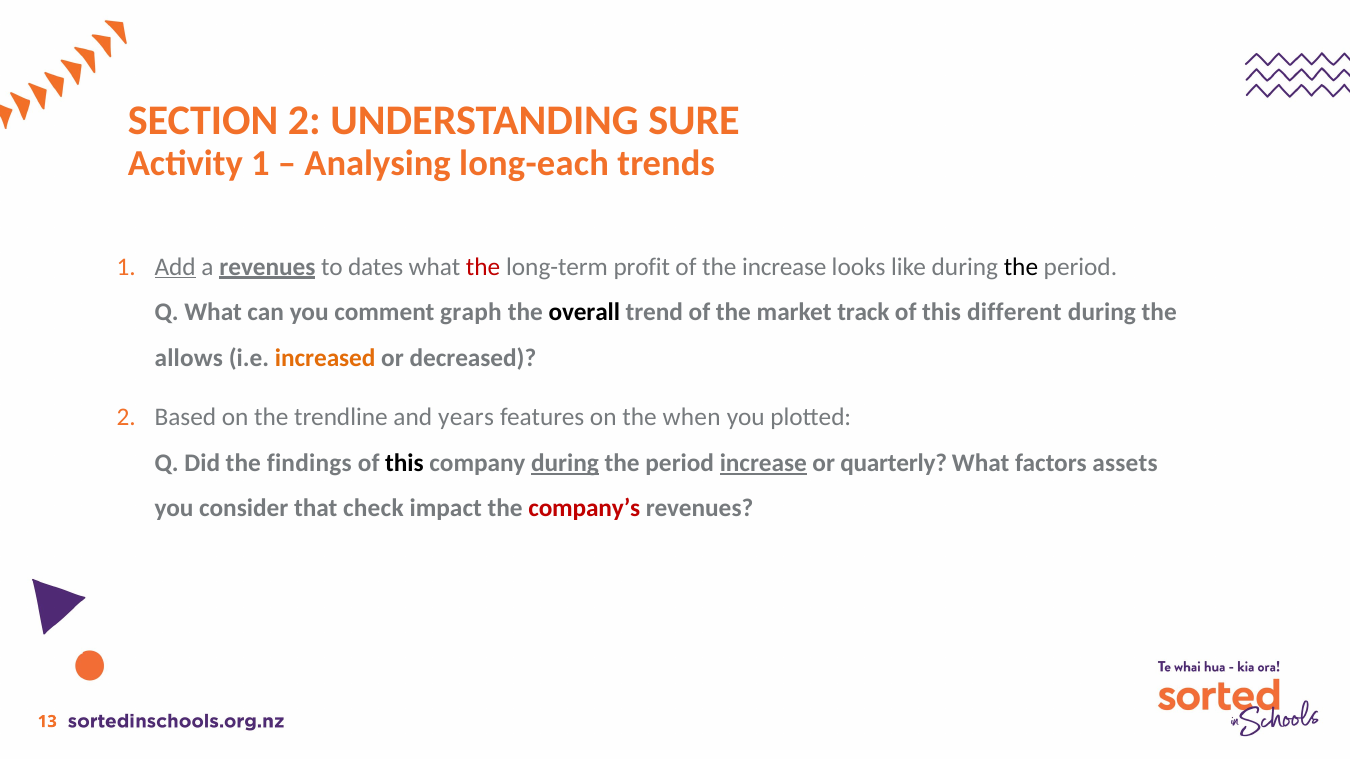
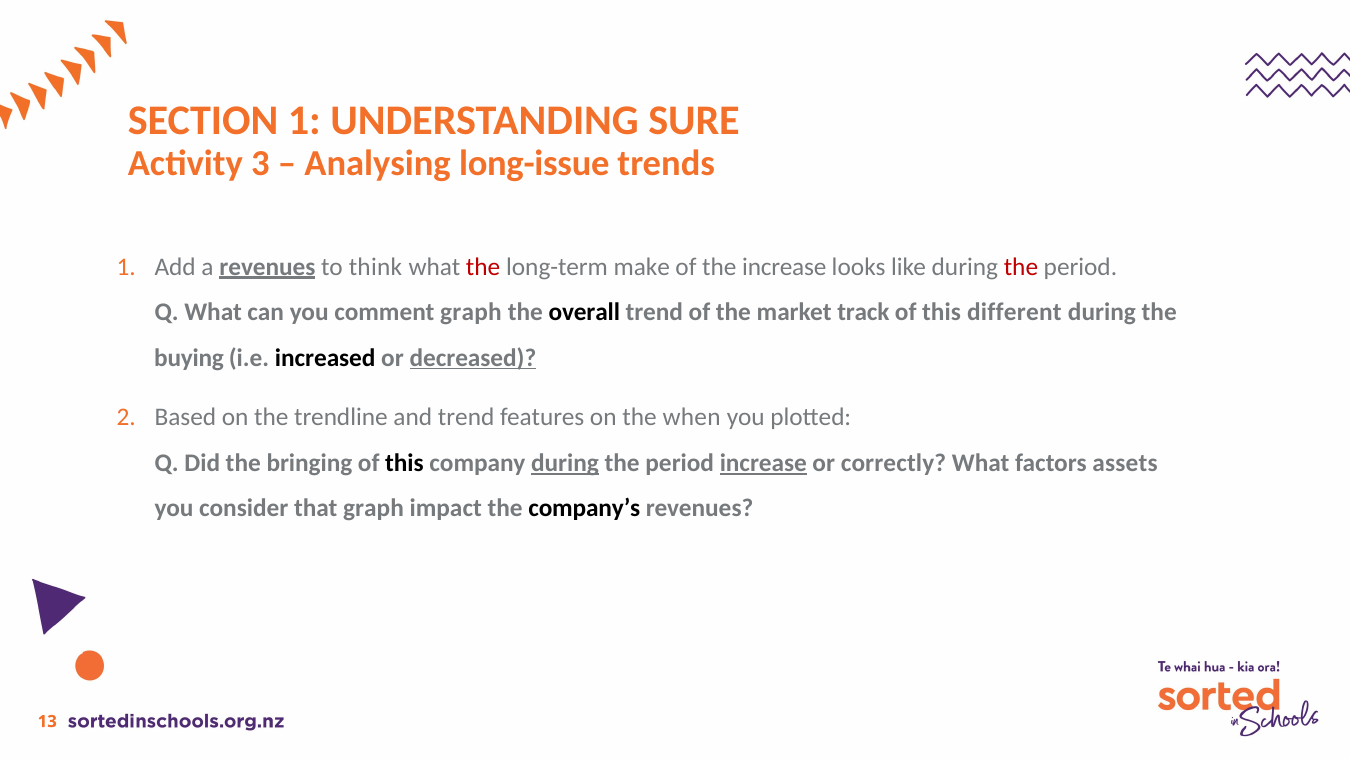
SECTION 2: 2 -> 1
Activity 1: 1 -> 3
long-each: long-each -> long-issue
Add underline: present -> none
dates: dates -> think
profit: profit -> make
the at (1021, 267) colour: black -> red
allows: allows -> buying
increased colour: orange -> black
decreased underline: none -> present
and years: years -> trend
findings: findings -> bringing
quarterly: quarterly -> correctly
that check: check -> graph
company’s colour: red -> black
